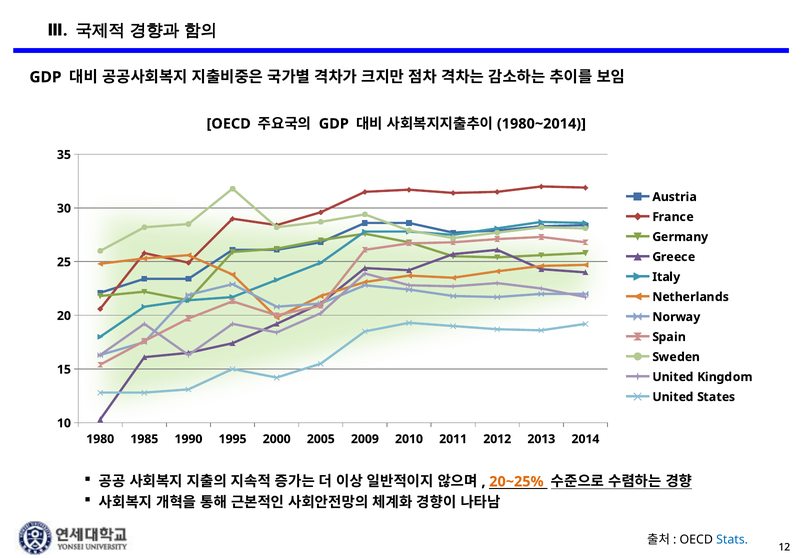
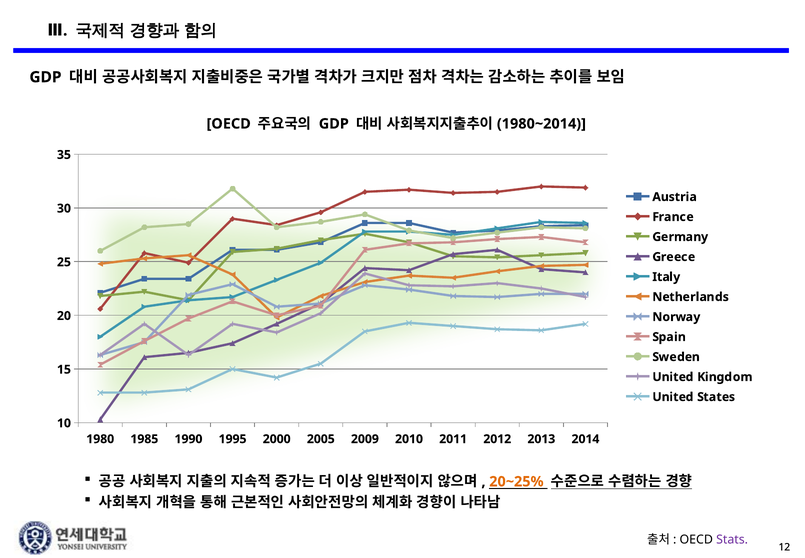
Stats colour: blue -> purple
